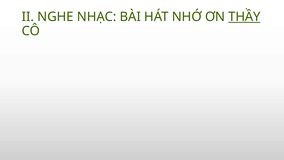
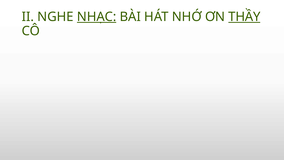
NHẠC underline: none -> present
